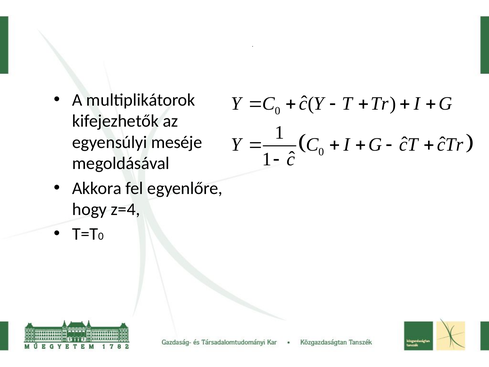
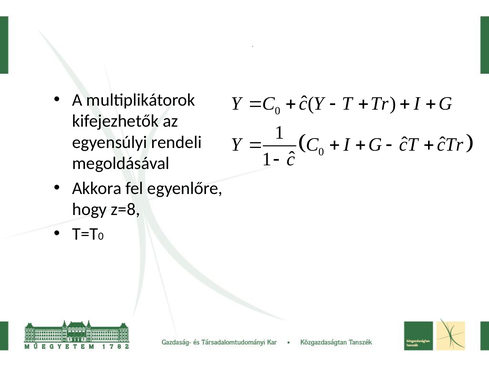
meséje: meséje -> rendeli
z=4: z=4 -> z=8
